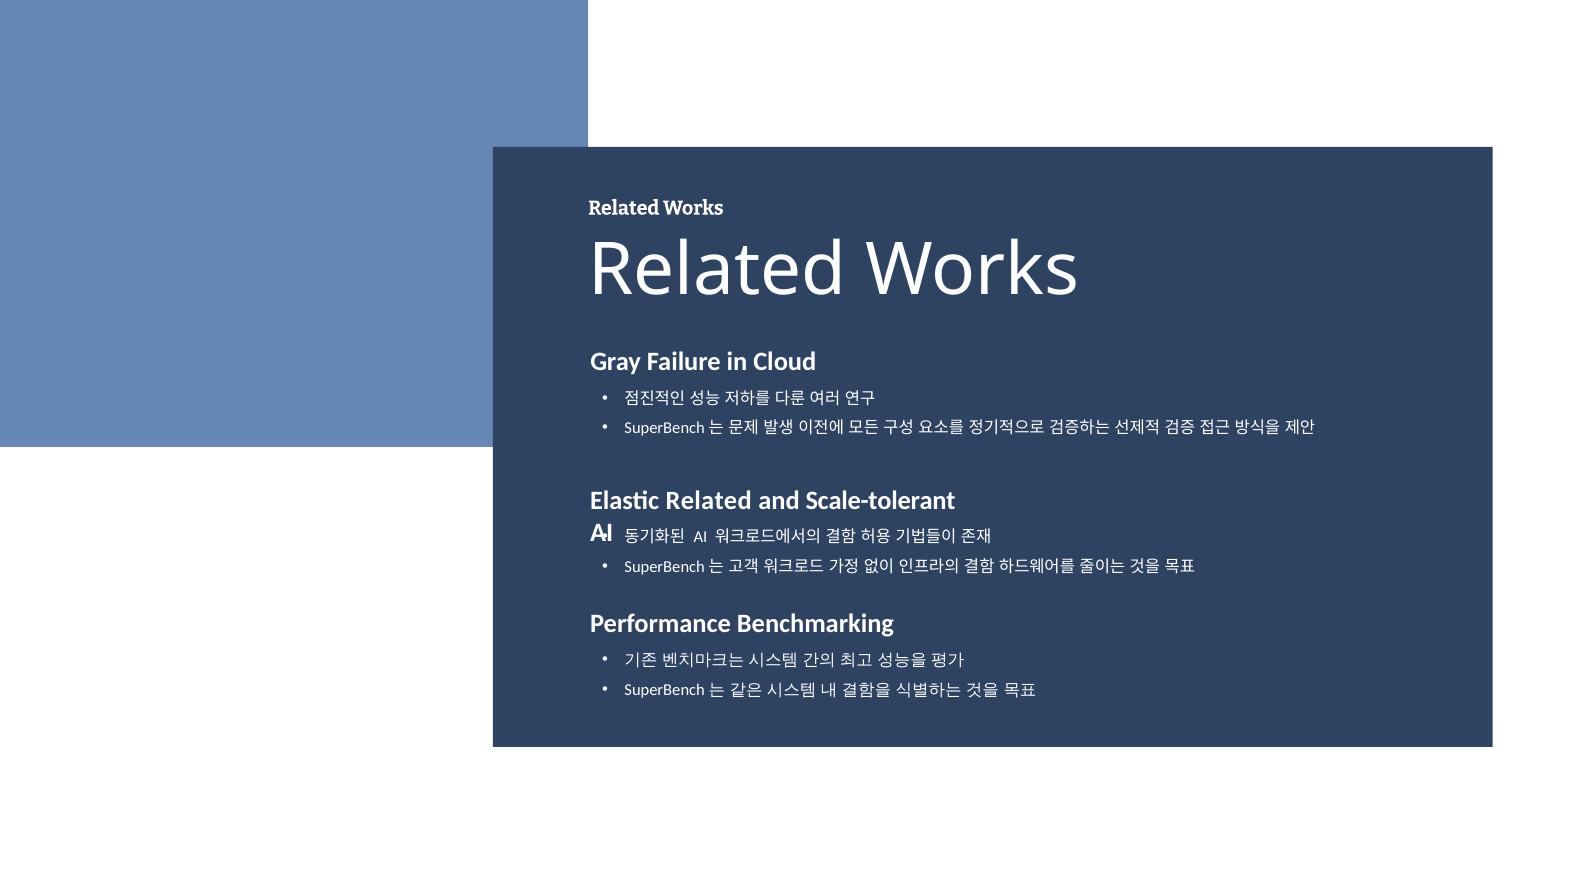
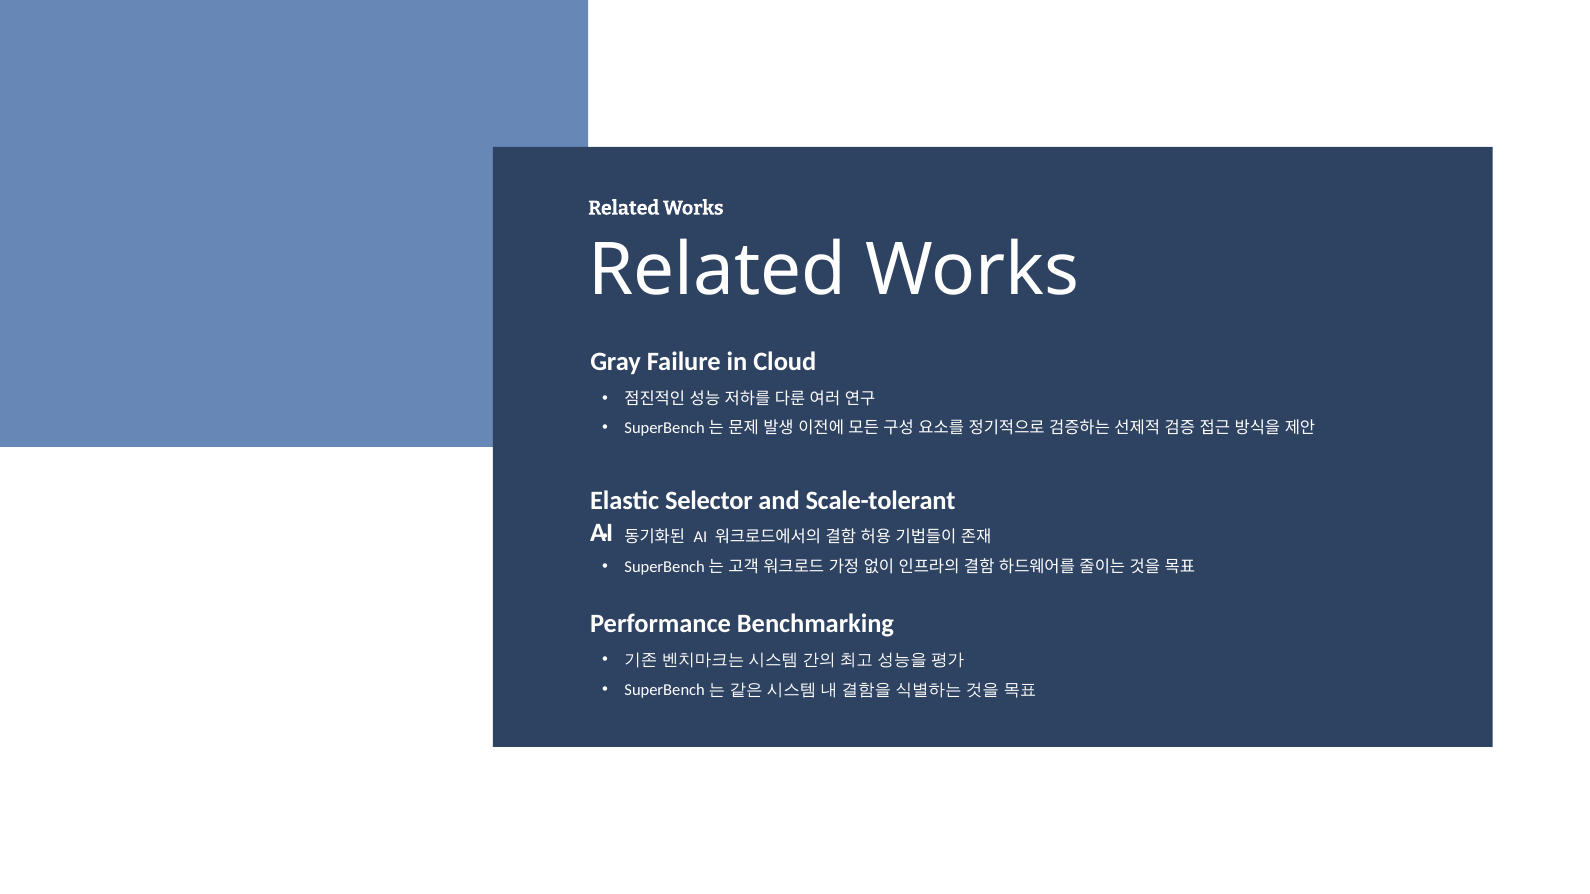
Elastic Related: Related -> Selector
